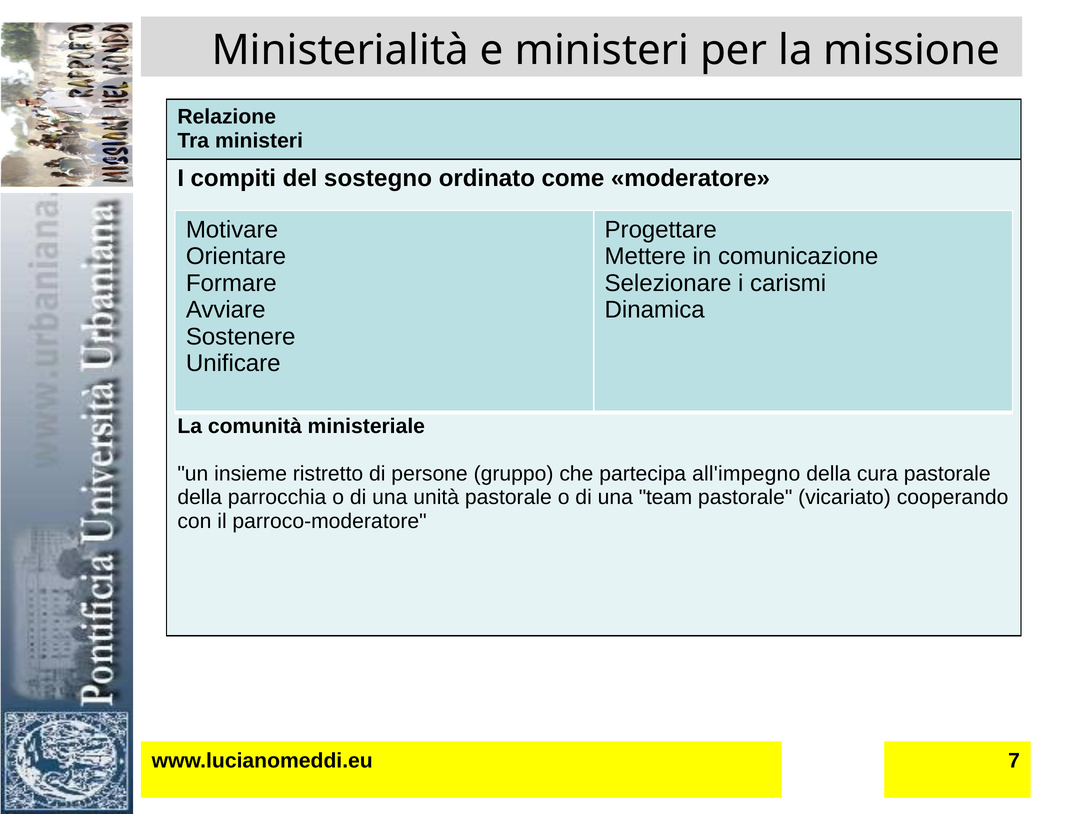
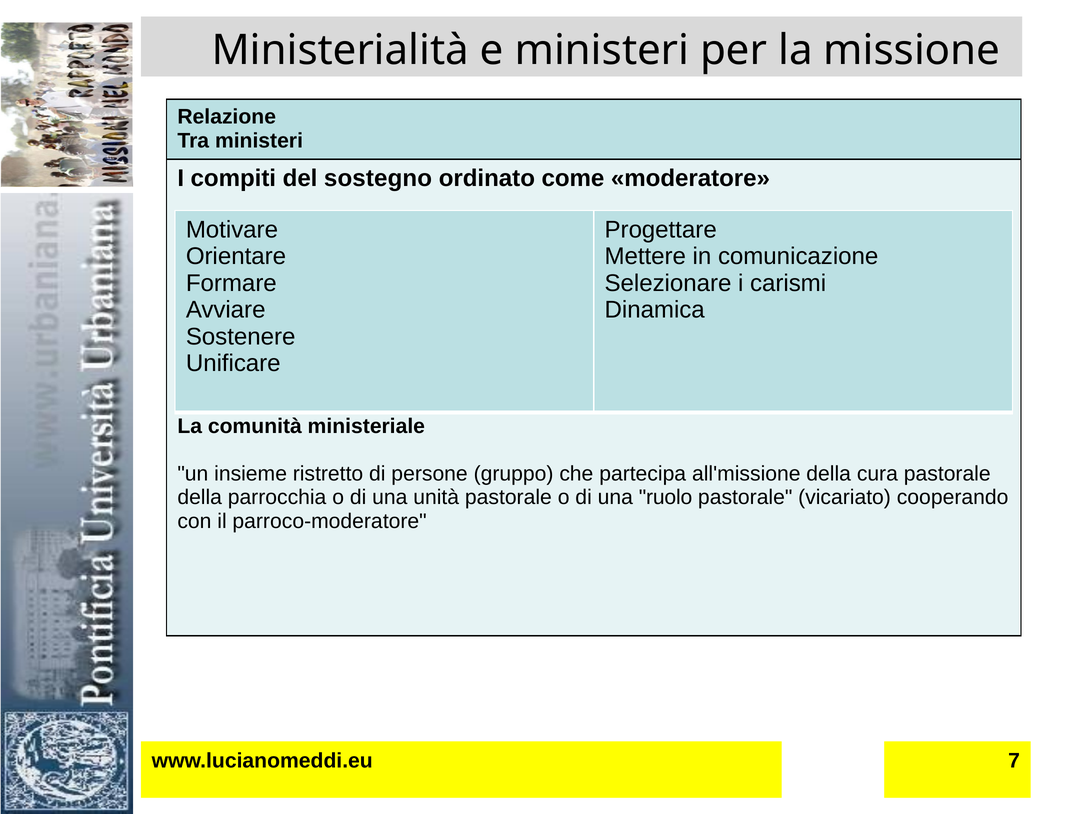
all'impegno: all'impegno -> all'missione
team: team -> ruolo
